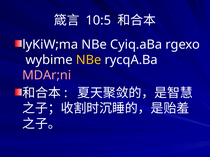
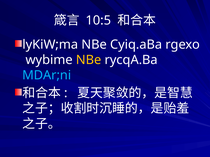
MDAr;ni colour: pink -> light blue
